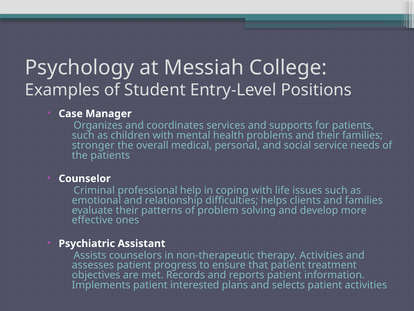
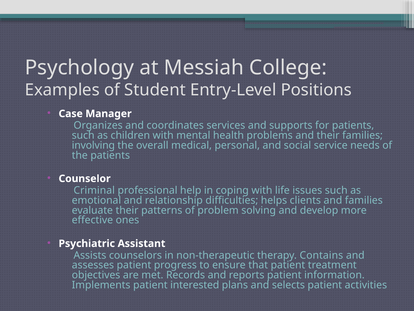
stronger: stronger -> involving
therapy Activities: Activities -> Contains
